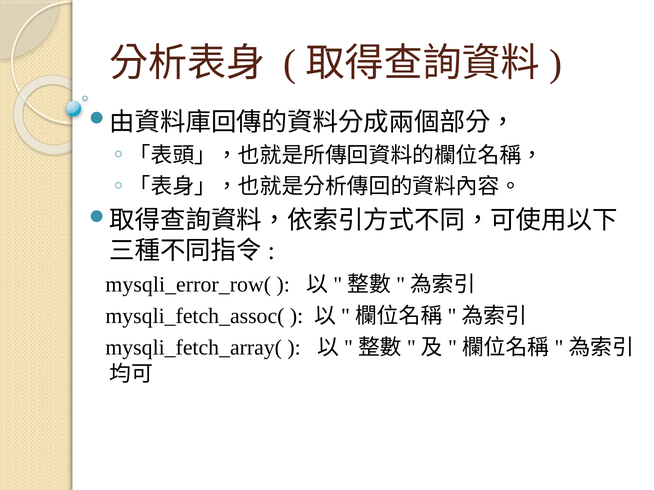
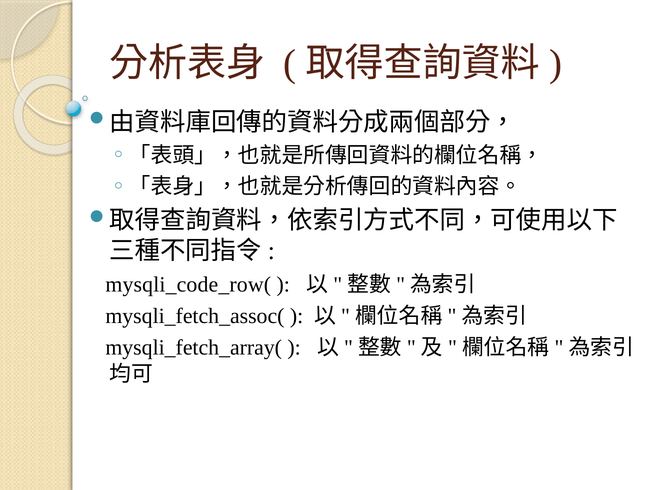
mysqli_error_row(: mysqli_error_row( -> mysqli_code_row(
